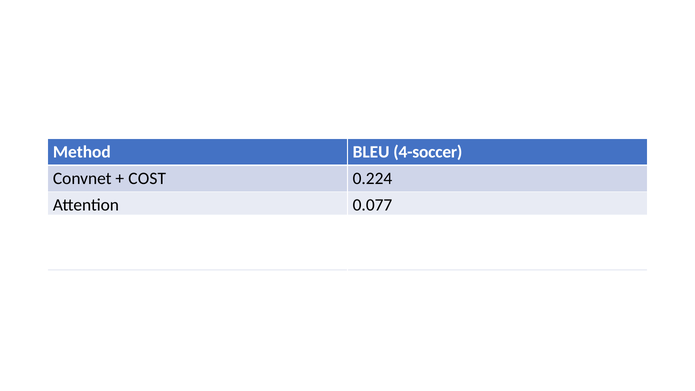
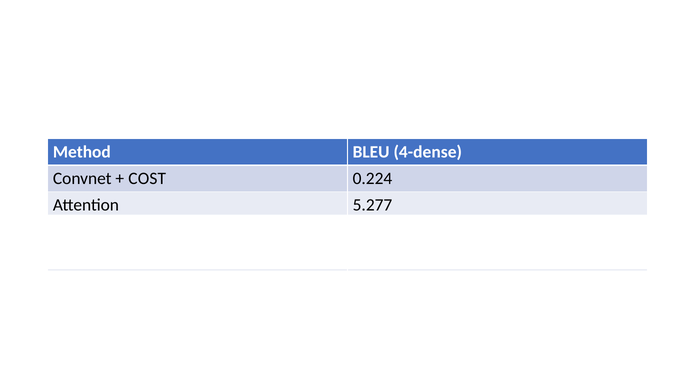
4-soccer: 4-soccer -> 4-dense
0.077: 0.077 -> 5.277
